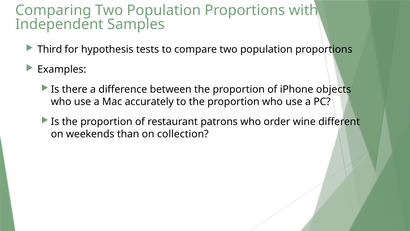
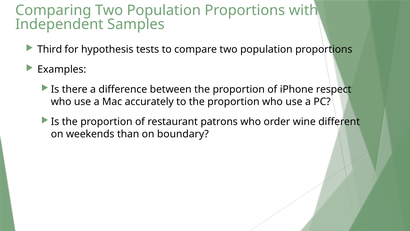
objects: objects -> respect
collection: collection -> boundary
